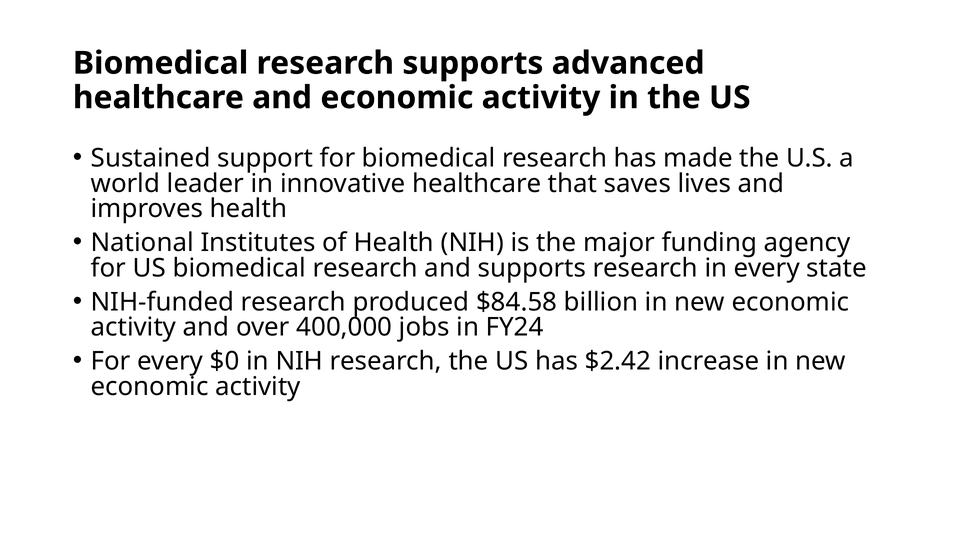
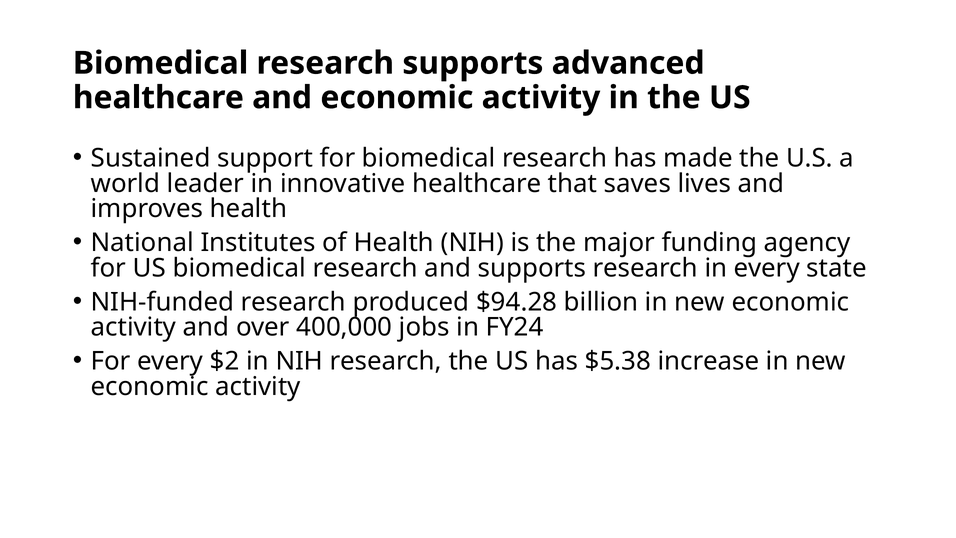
$84.58: $84.58 -> $94.28
$0: $0 -> $2
$2.42: $2.42 -> $5.38
